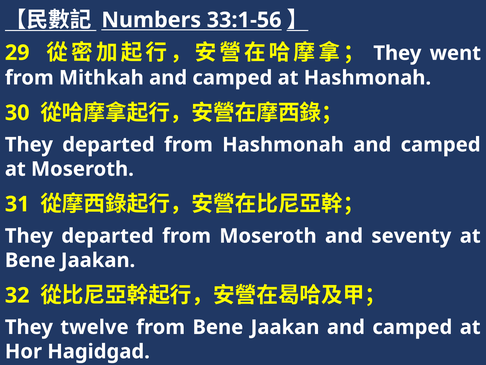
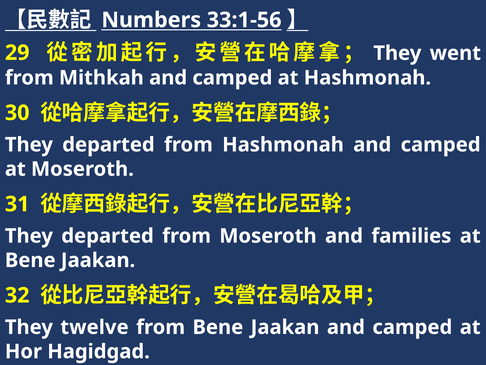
seventy: seventy -> families
